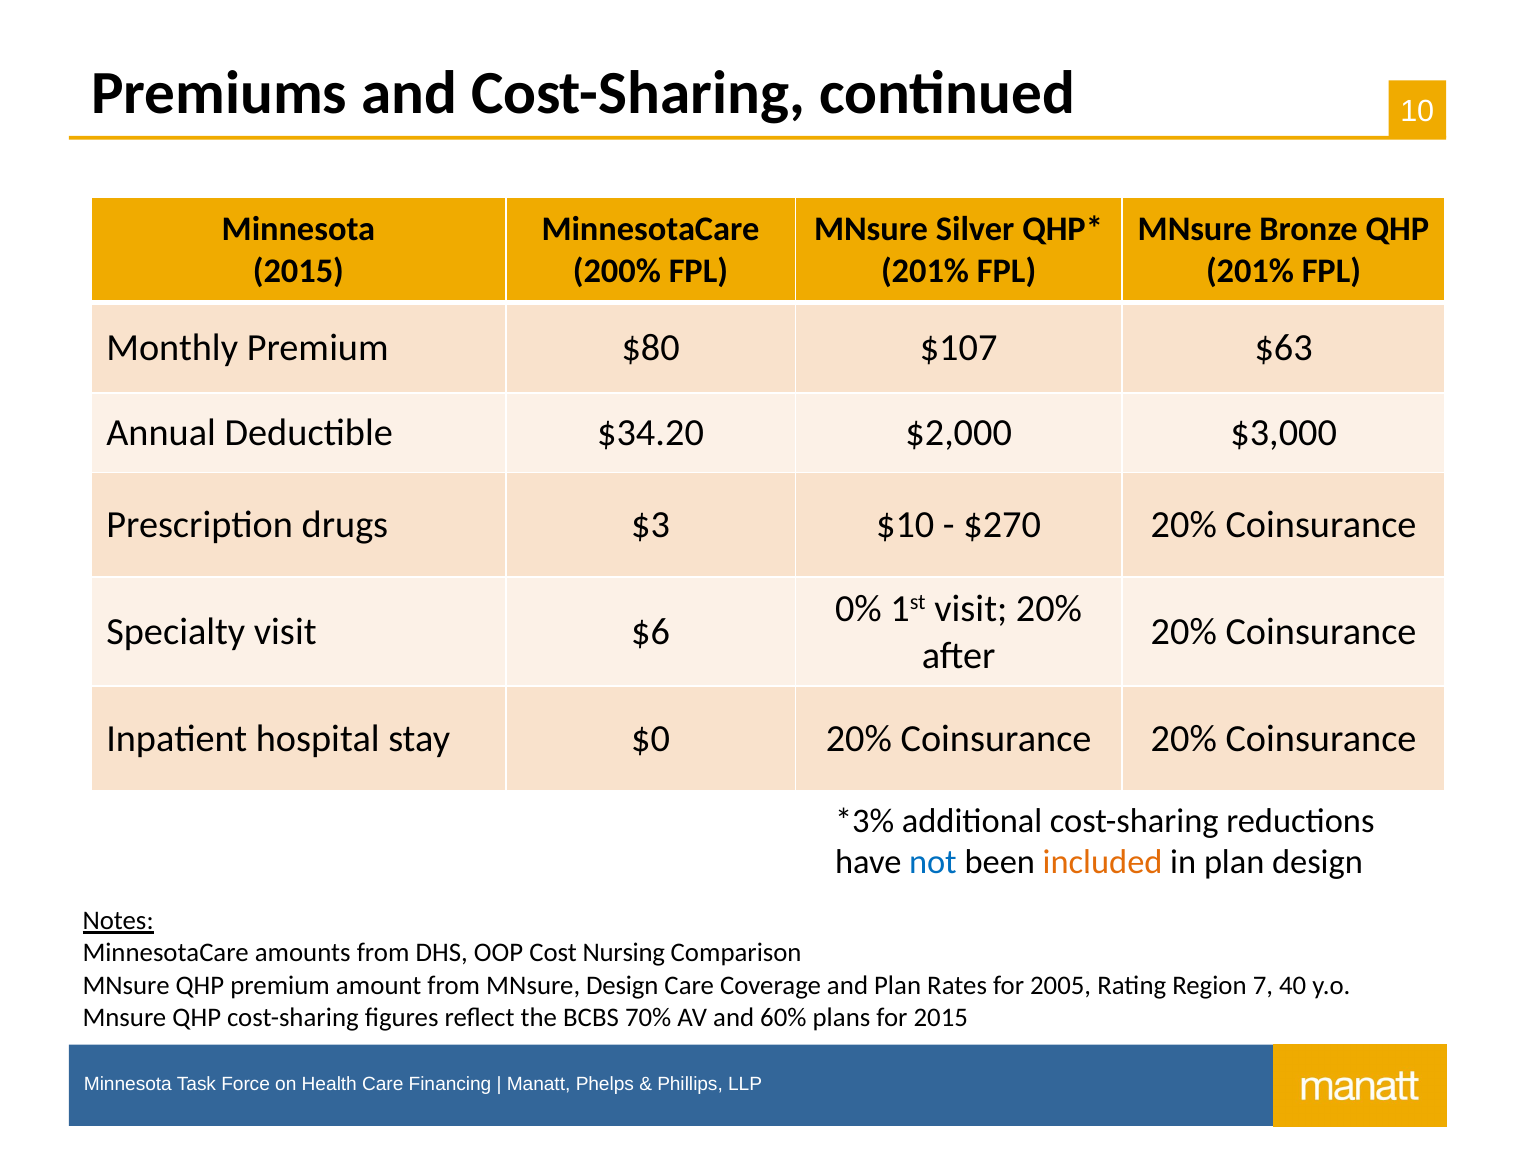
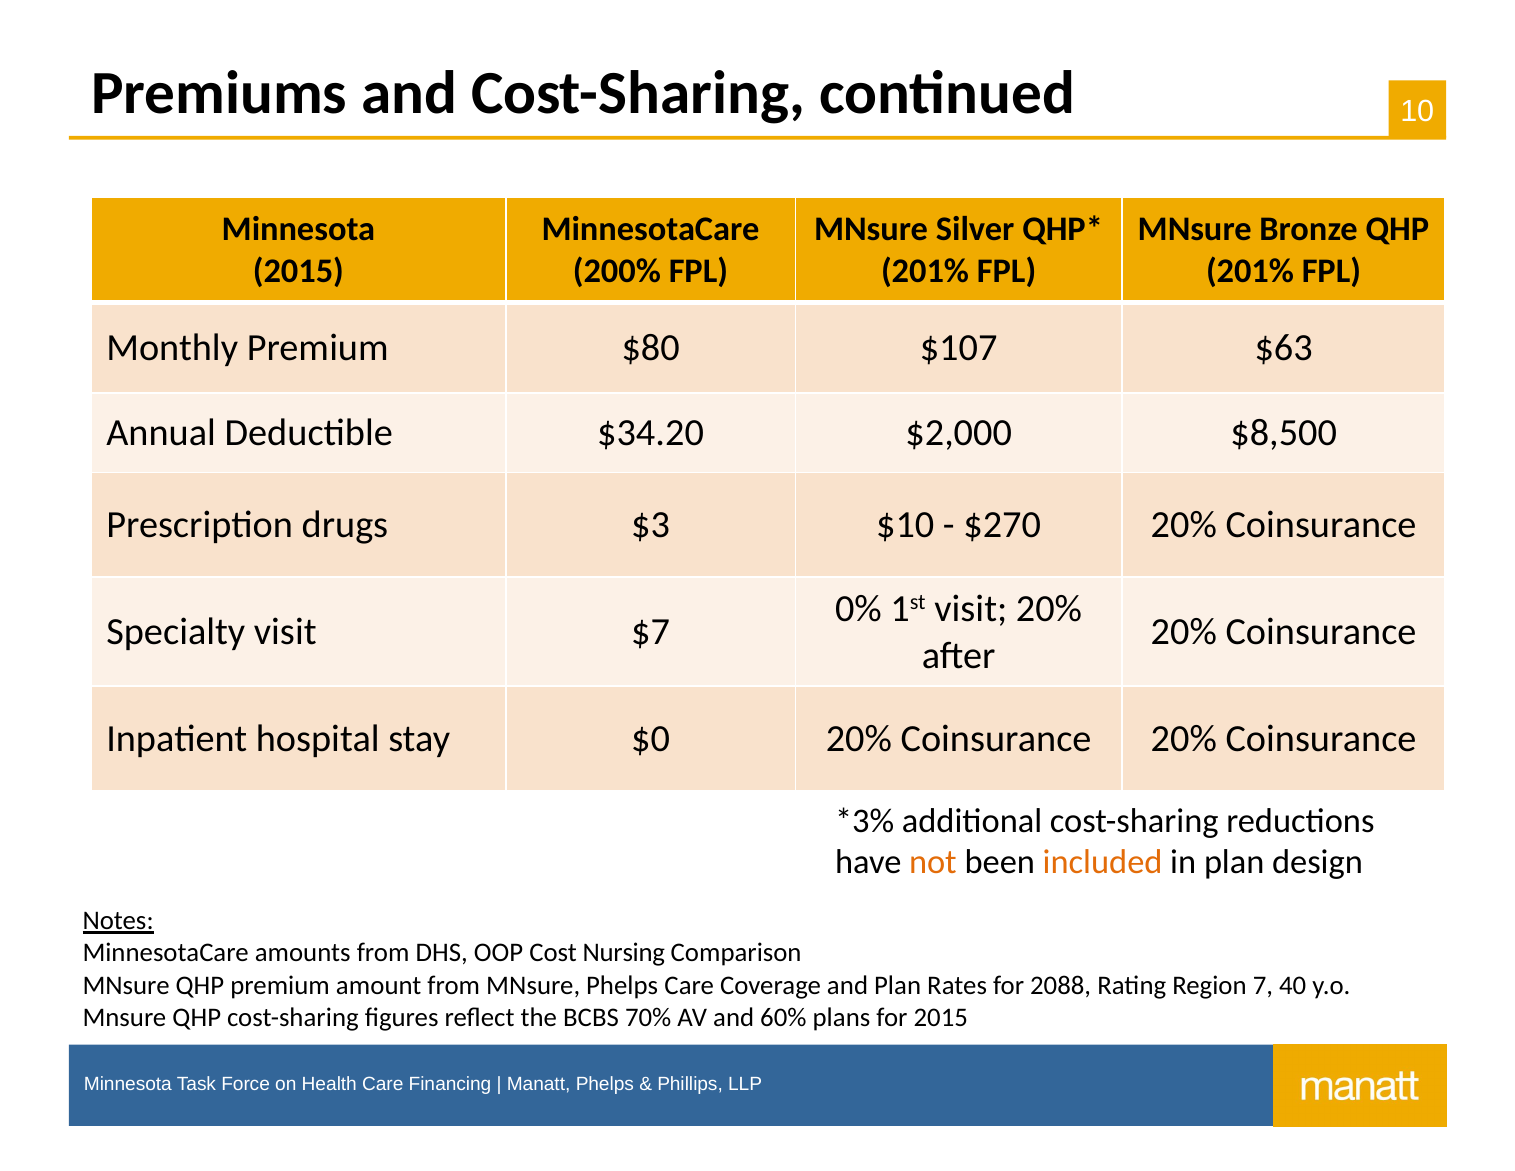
$3,000: $3,000 -> $8,500
$6: $6 -> $7
not colour: blue -> orange
MNsure Design: Design -> Phelps
2005: 2005 -> 2088
